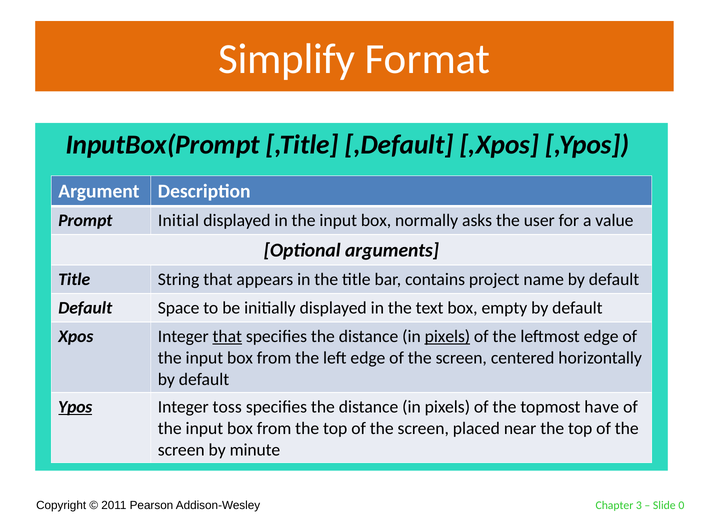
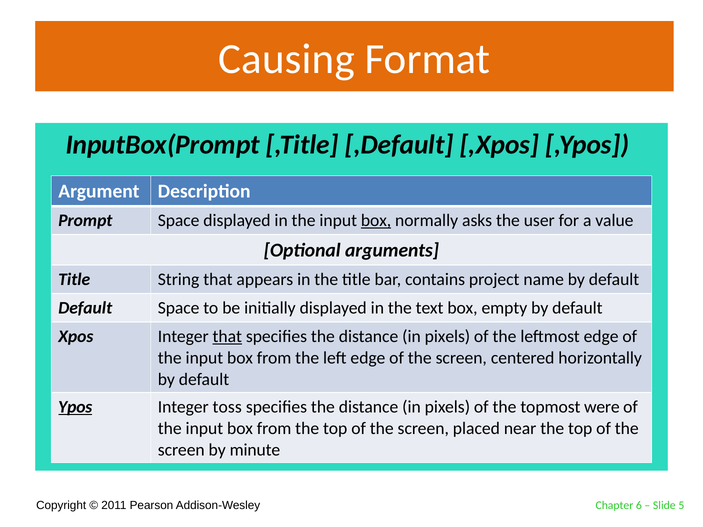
Simplify: Simplify -> Causing
Prompt Initial: Initial -> Space
box at (376, 221) underline: none -> present
pixels at (447, 337) underline: present -> none
have: have -> were
3: 3 -> 6
0: 0 -> 5
